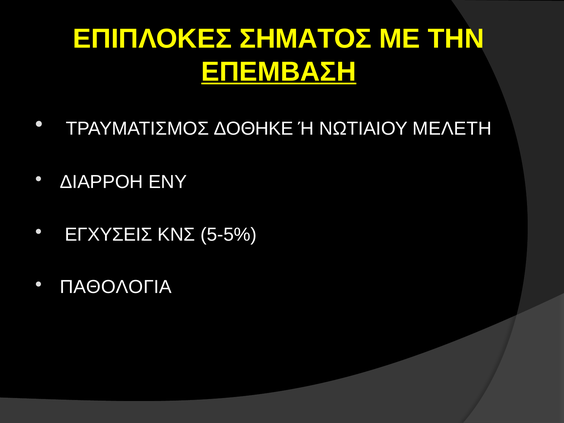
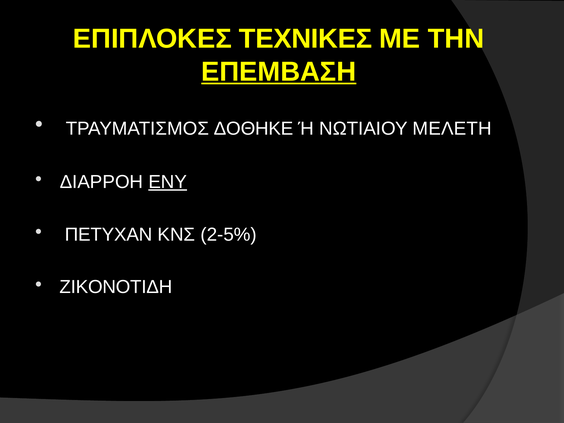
ΣΗΜΑΤΟΣ: ΣΗΜΑΤΟΣ -> ΤΕΧΝΙΚΕΣ
ΕΝΥ underline: none -> present
ΕΓΧΥΣΕΙΣ: ΕΓΧΥΣΕΙΣ -> ΠΕΤΥΧΑΝ
5-5%: 5-5% -> 2-5%
ΠΑΘΟΛΟΓΙΑ: ΠΑΘΟΛΟΓΙΑ -> ΖΙΚΟΝΟΤΙΔΗ
